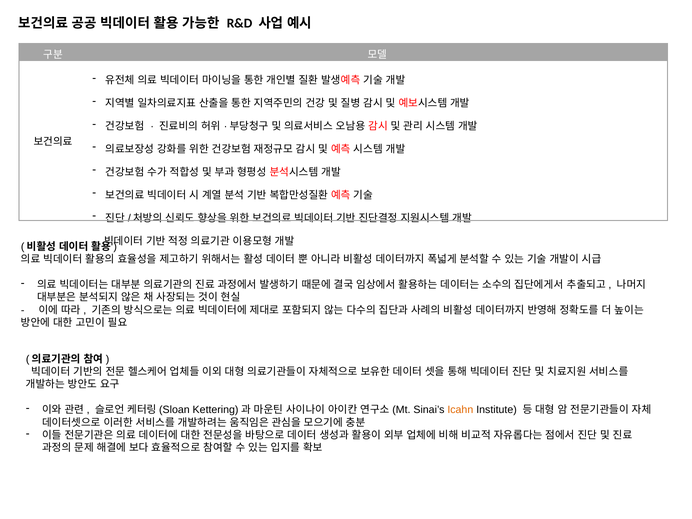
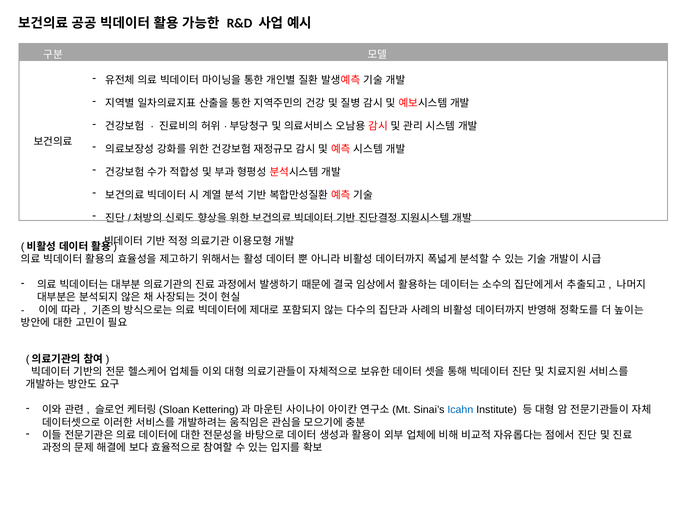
Icahn colour: orange -> blue
